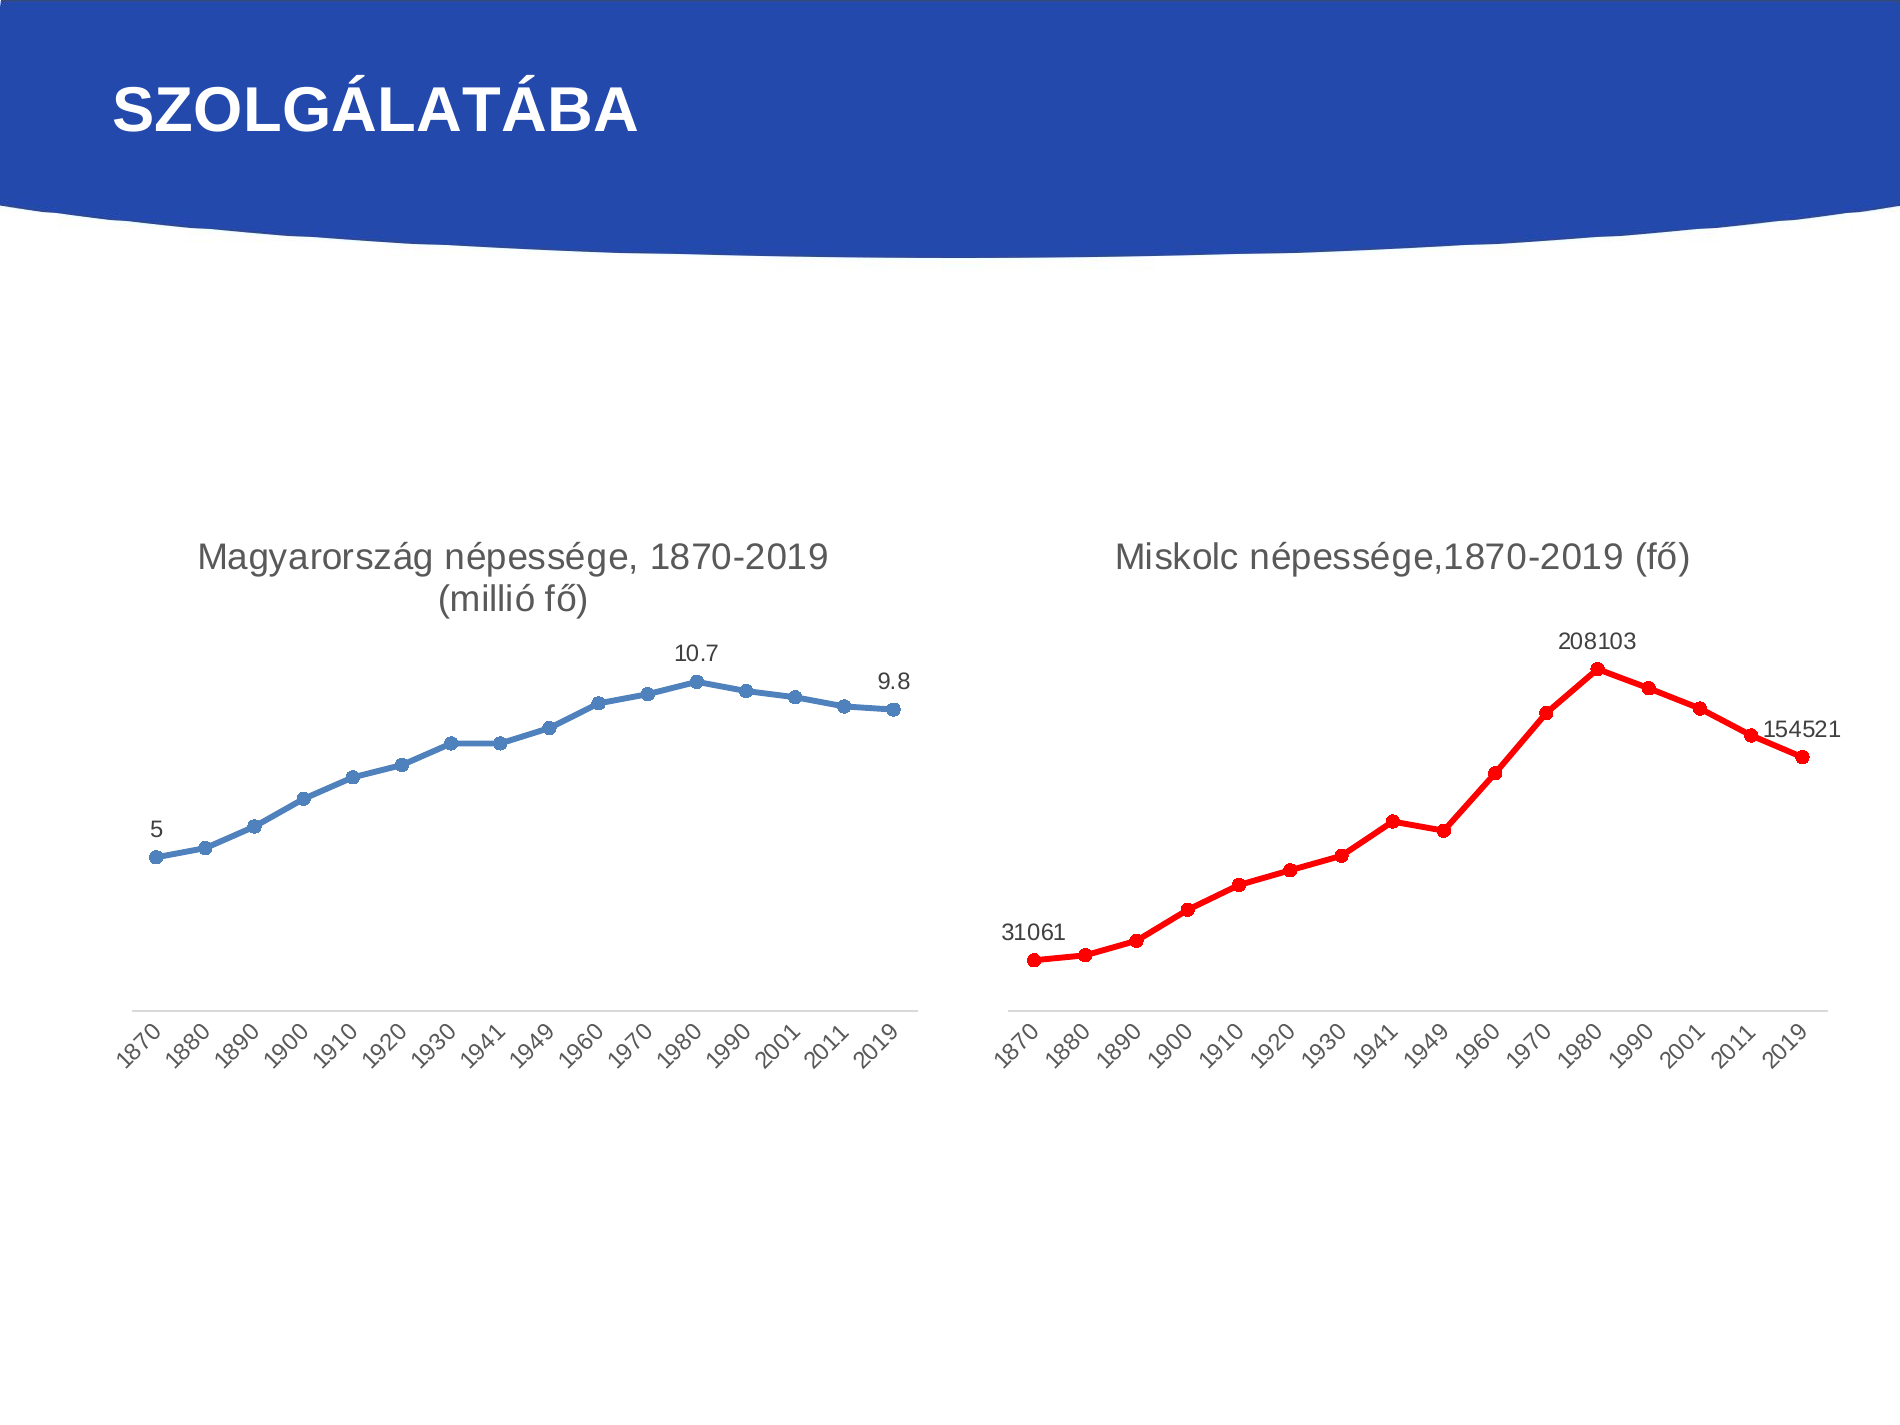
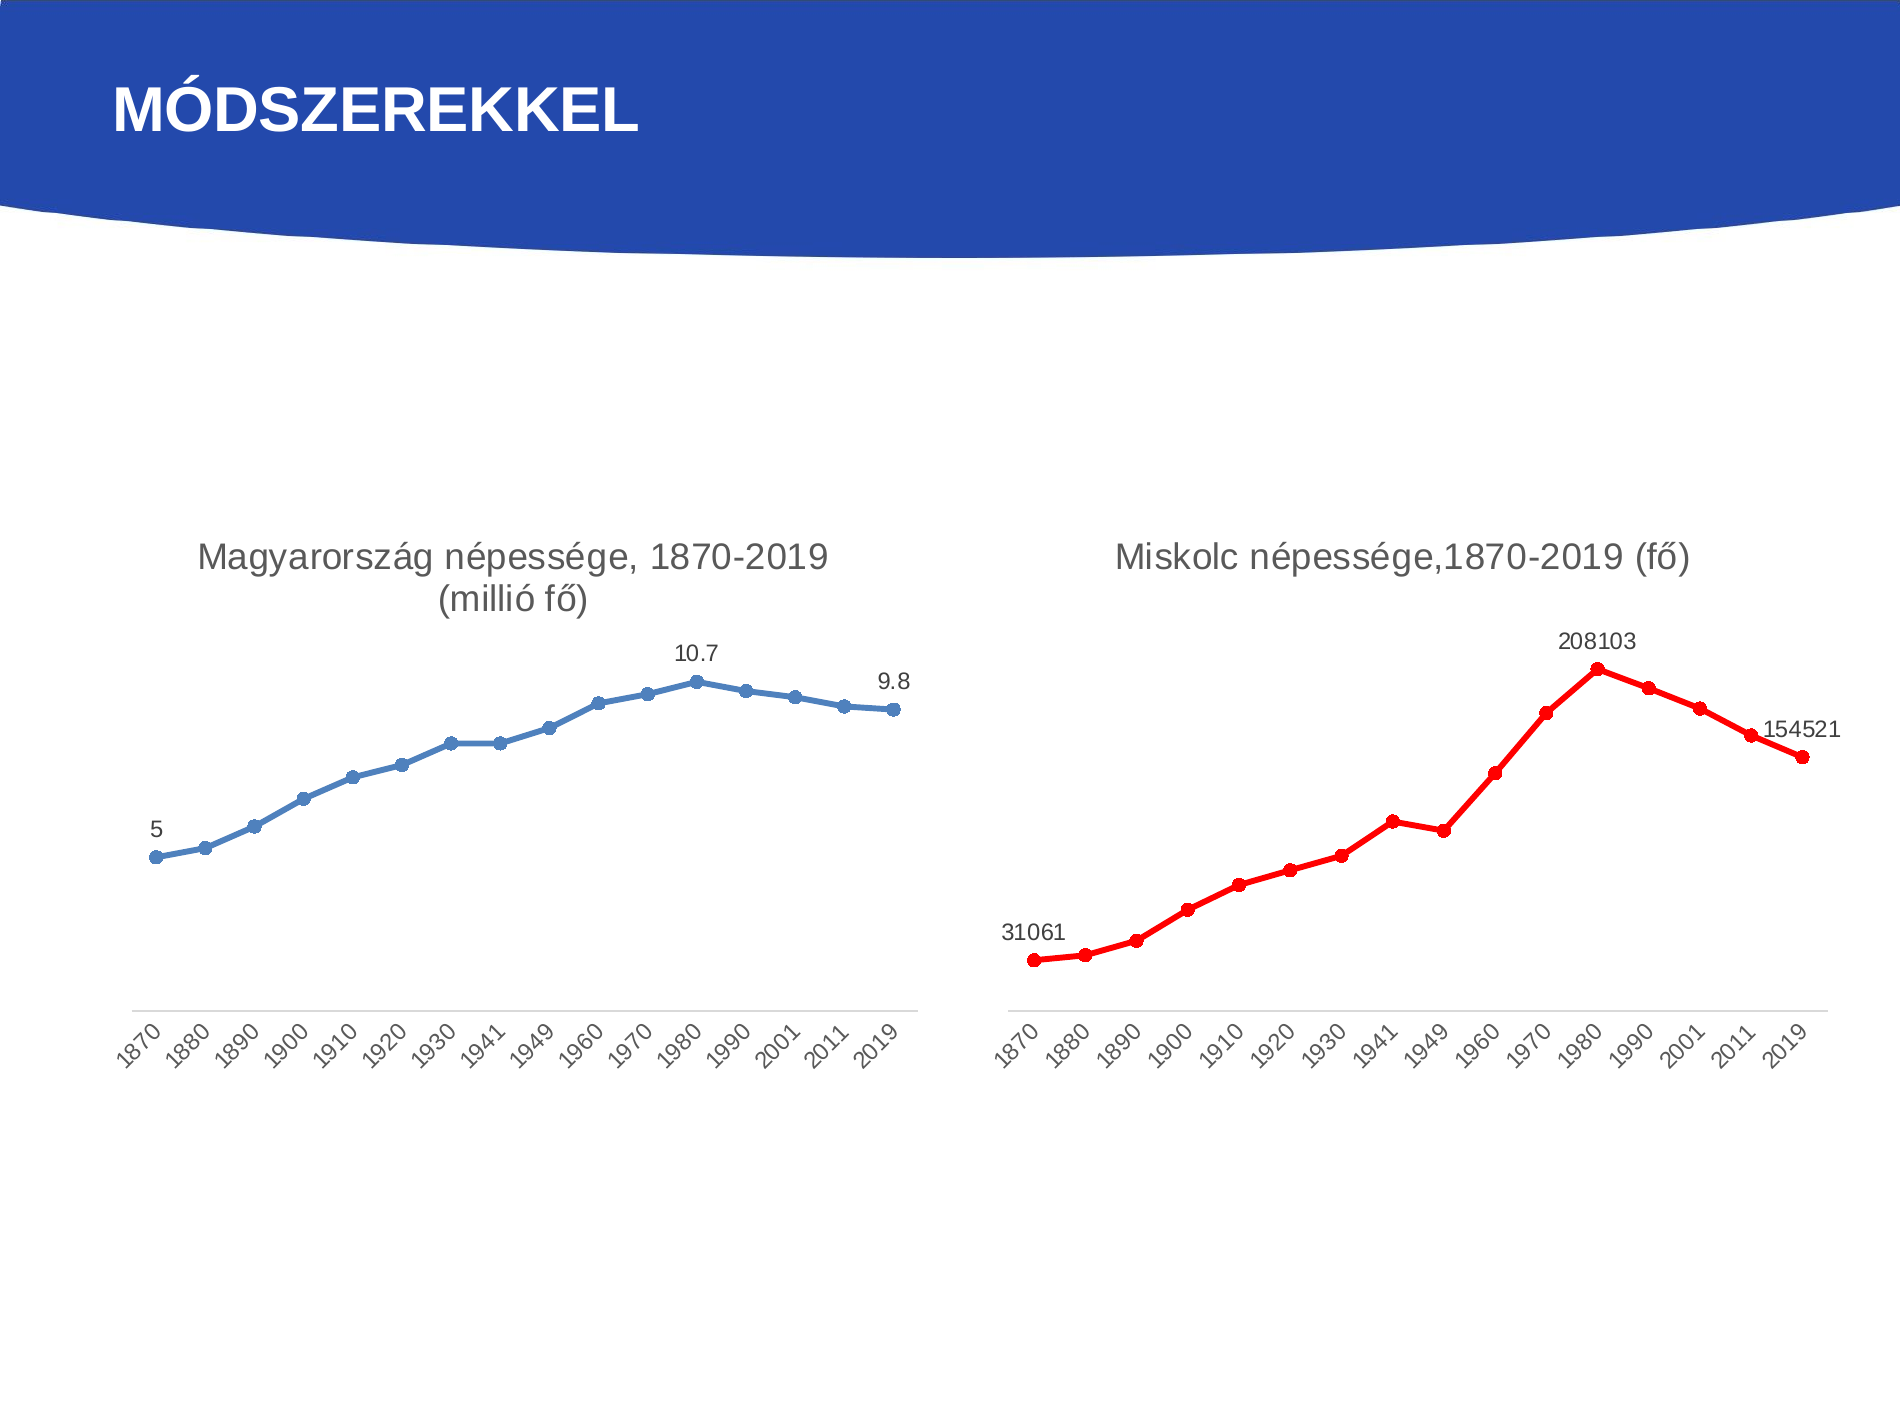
SZOLGÁLATÁBA: SZOLGÁLATÁBA -> MÓDSZEREKKEL
